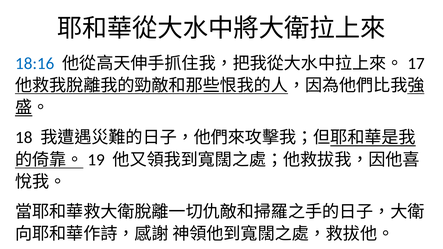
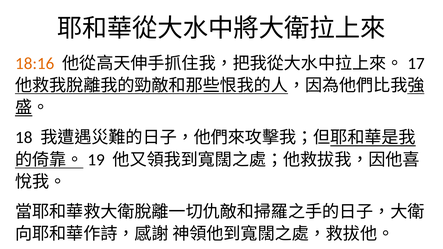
18:16 colour: blue -> orange
